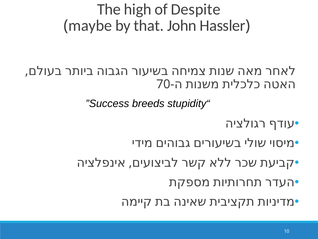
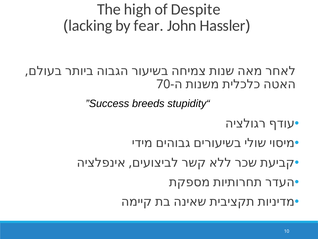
maybe: maybe -> lacking
that: that -> fear
